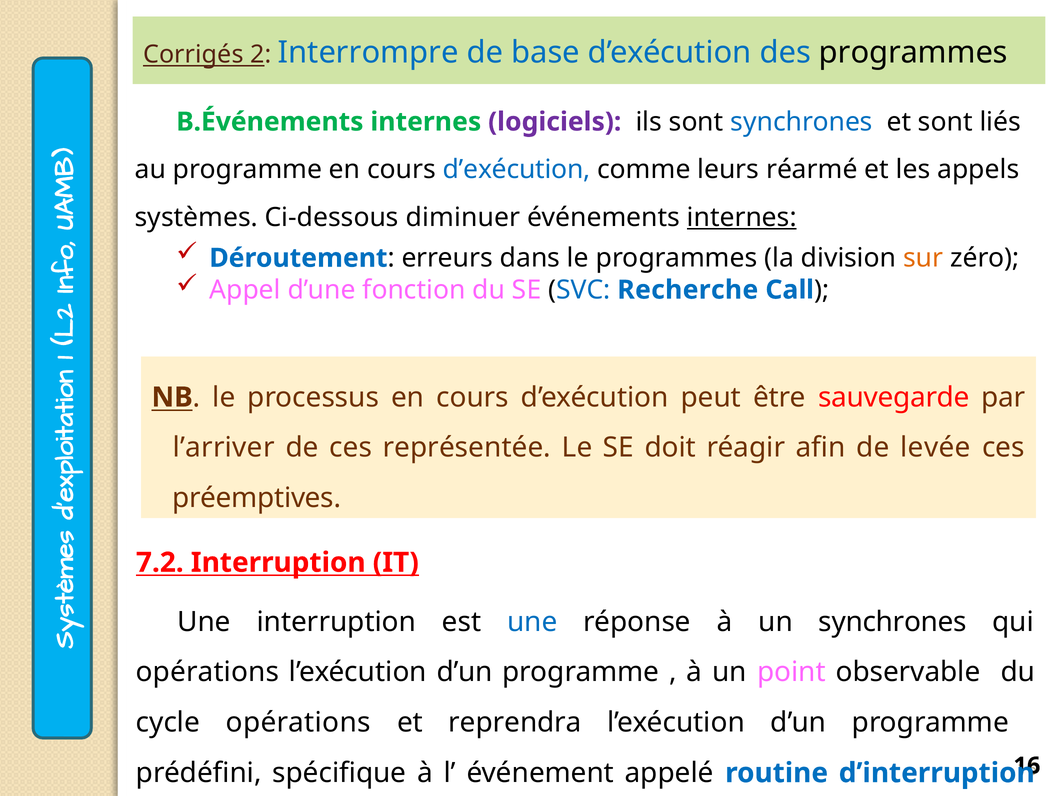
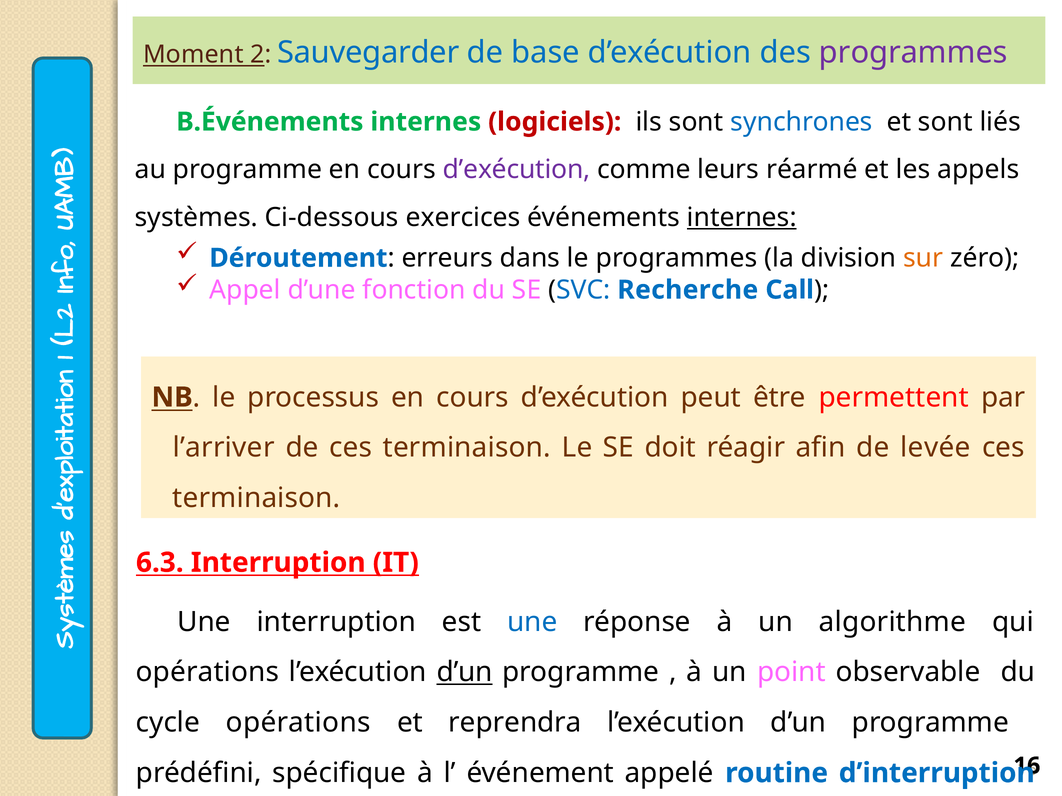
Corrigés: Corrigés -> Moment
Interrompre: Interrompre -> Sauvegarder
programmes at (913, 53) colour: black -> purple
logiciels colour: purple -> red
d’exécution at (517, 170) colour: blue -> purple
diminuer: diminuer -> exercices
sauvegarde: sauvegarde -> permettent
de ces représentée: représentée -> terminaison
préemptives at (257, 498): préemptives -> terminaison
7.2: 7.2 -> 6.3
un synchrones: synchrones -> algorithme
d’un at (465, 673) underline: none -> present
